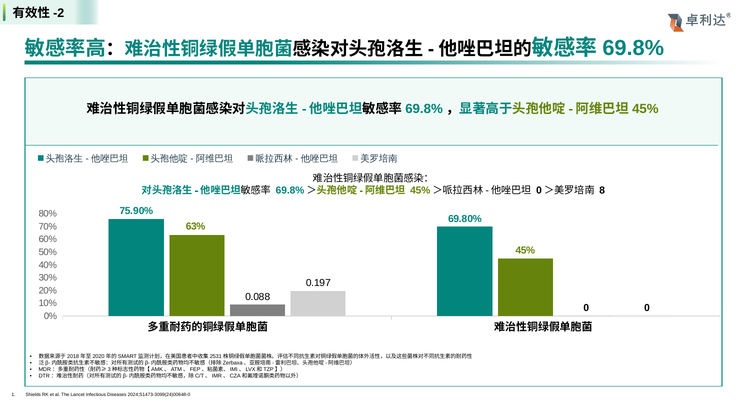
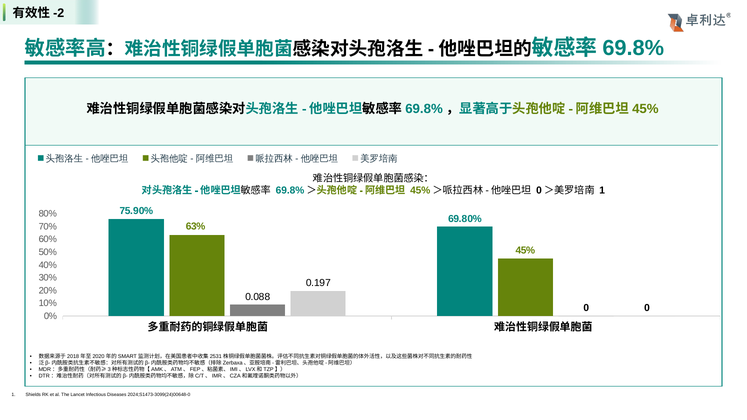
8 at (602, 191): 8 -> 1
